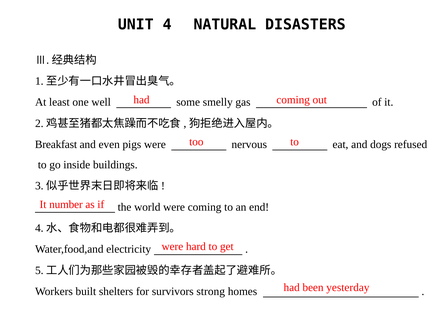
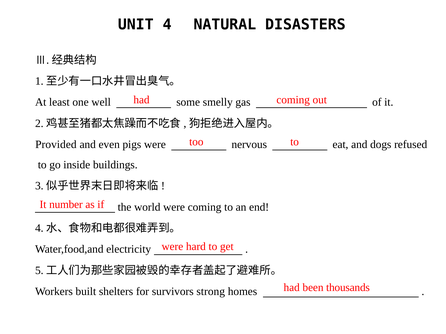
Breakfast: Breakfast -> Provided
yesterday: yesterday -> thousands
